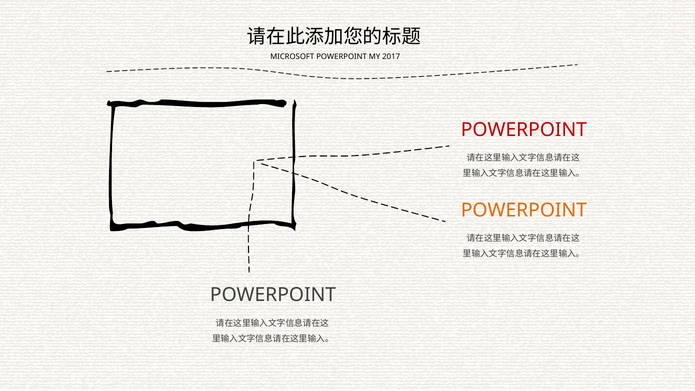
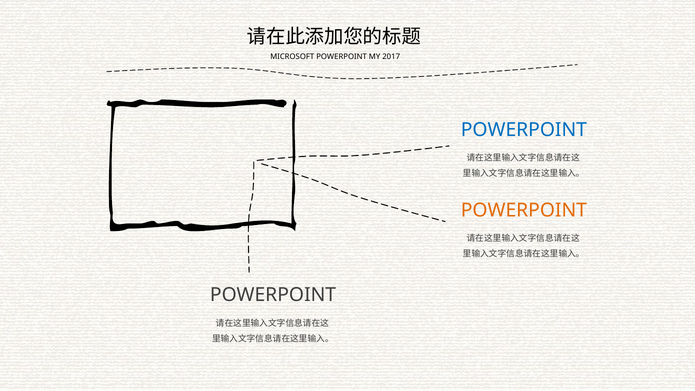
POWERPOINT at (524, 130) colour: red -> blue
